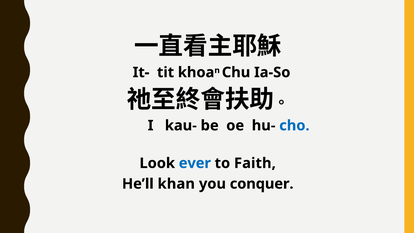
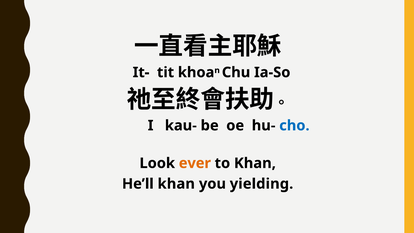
ever colour: blue -> orange
to Faith: Faith -> Khan
conquer: conquer -> yielding
